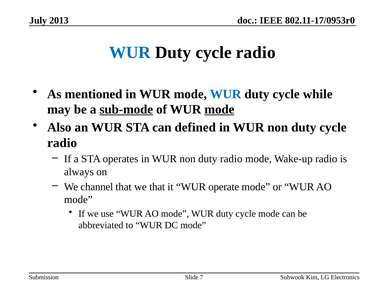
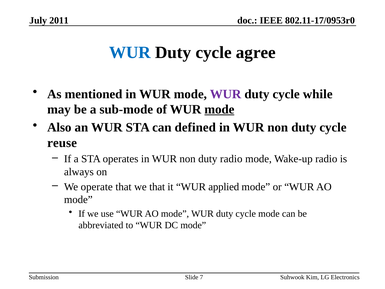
2013: 2013 -> 2011
radio at (256, 53): radio -> agree
WUR at (226, 94) colour: blue -> purple
sub-mode underline: present -> none
radio at (62, 143): radio -> reuse
channel: channel -> operate
operate: operate -> applied
